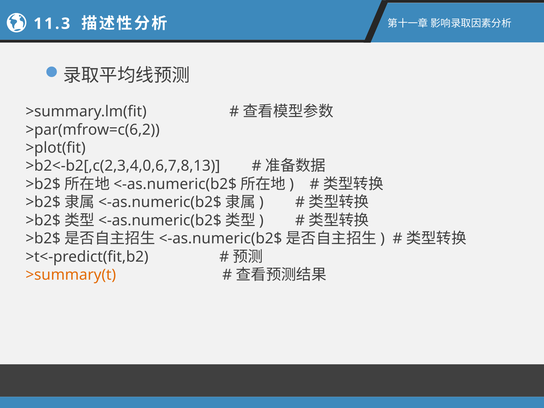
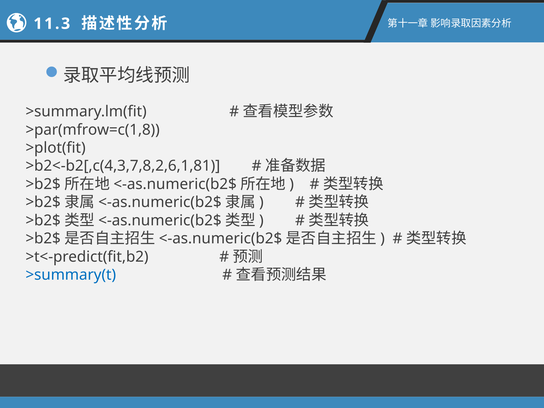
>par(mfrow=c(6,2: >par(mfrow=c(6,2 -> >par(mfrow=c(1,8
>b2<-b2[,c(2,3,4,0,6,7,8,13: >b2<-b2[,c(2,3,4,0,6,7,8,13 -> >b2<-b2[,c(4,3,7,8,2,6,1,81
>summary(t colour: orange -> blue
